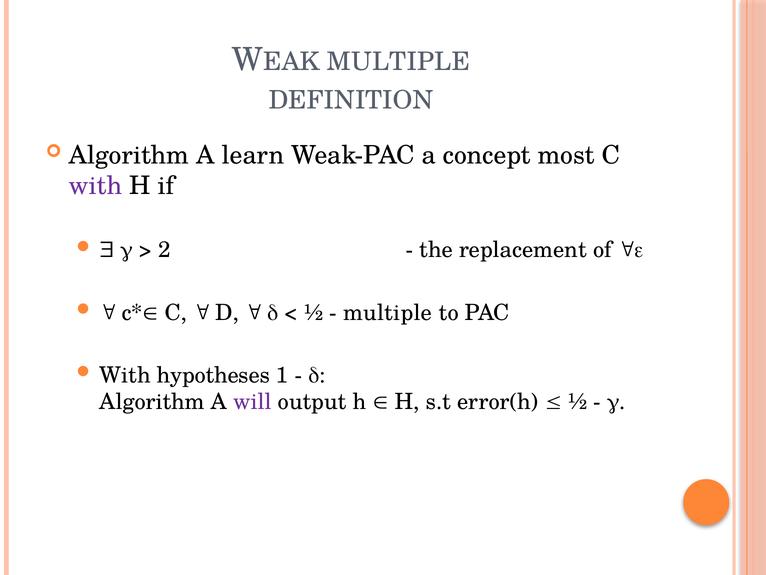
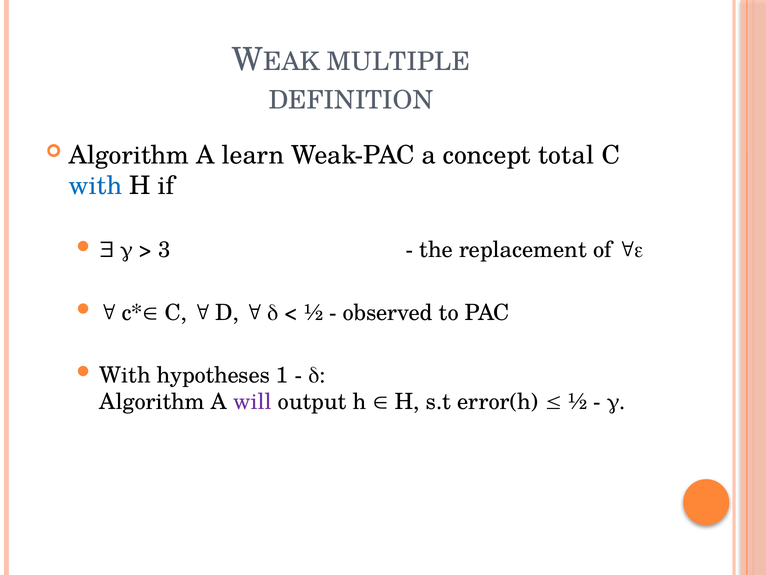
most: most -> total
with at (95, 186) colour: purple -> blue
2: 2 -> 3
multiple at (388, 312): multiple -> observed
